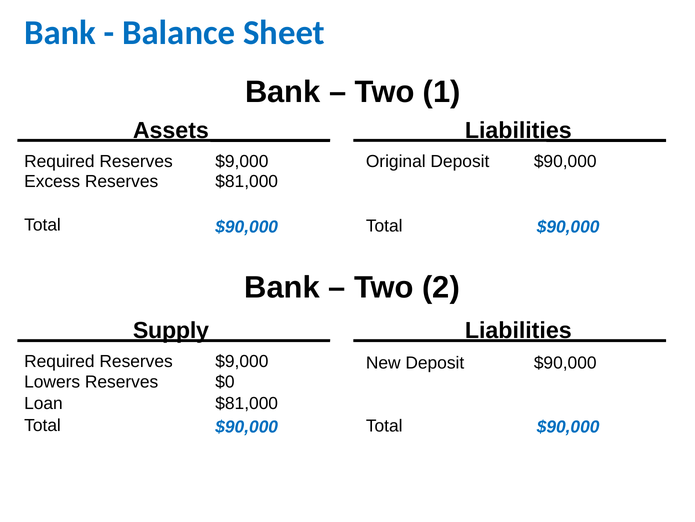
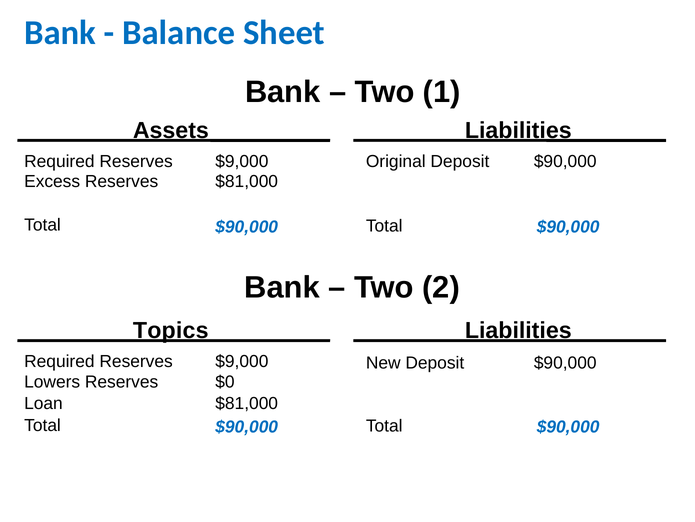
Supply: Supply -> Topics
